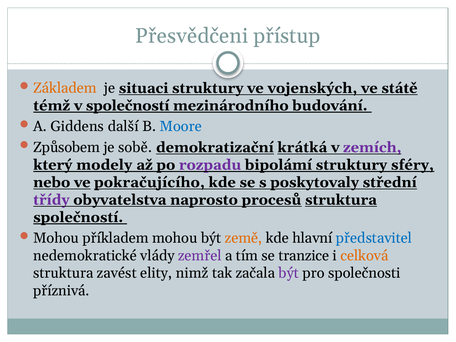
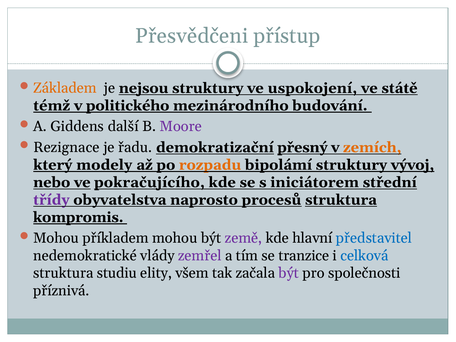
situaci: situaci -> nejsou
vojenských: vojenských -> uspokojení
v společností: společností -> politického
Moore colour: blue -> purple
Způsobem: Způsobem -> Rezignace
sobě: sobě -> řadu
krátká: krátká -> přesný
zemích colour: purple -> orange
rozpadu colour: purple -> orange
sféry: sféry -> vývoj
poskytovaly: poskytovaly -> iniciátorem
společností at (78, 217): společností -> kompromis
země colour: orange -> purple
celková colour: orange -> blue
zavést: zavést -> studiu
nimž: nimž -> všem
